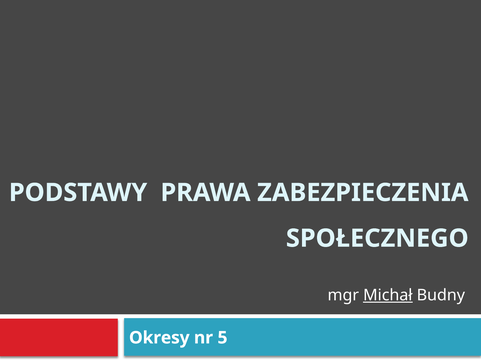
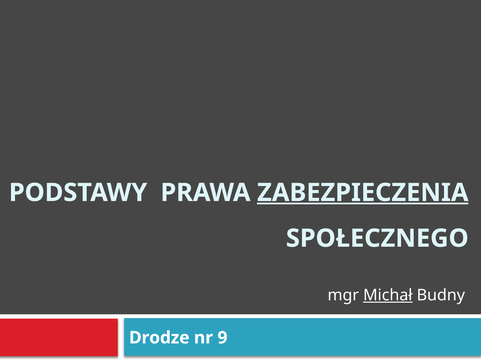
ZABEZPIECZENIA underline: none -> present
Okresy: Okresy -> Drodze
5: 5 -> 9
